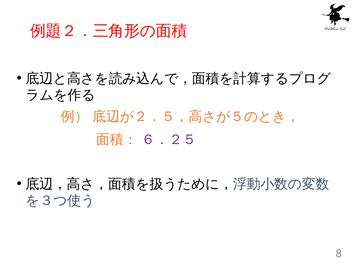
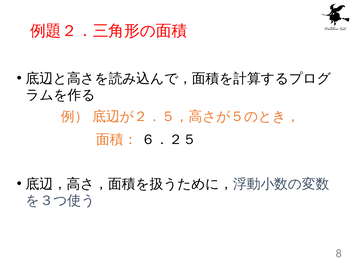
６．２５ colour: purple -> black
